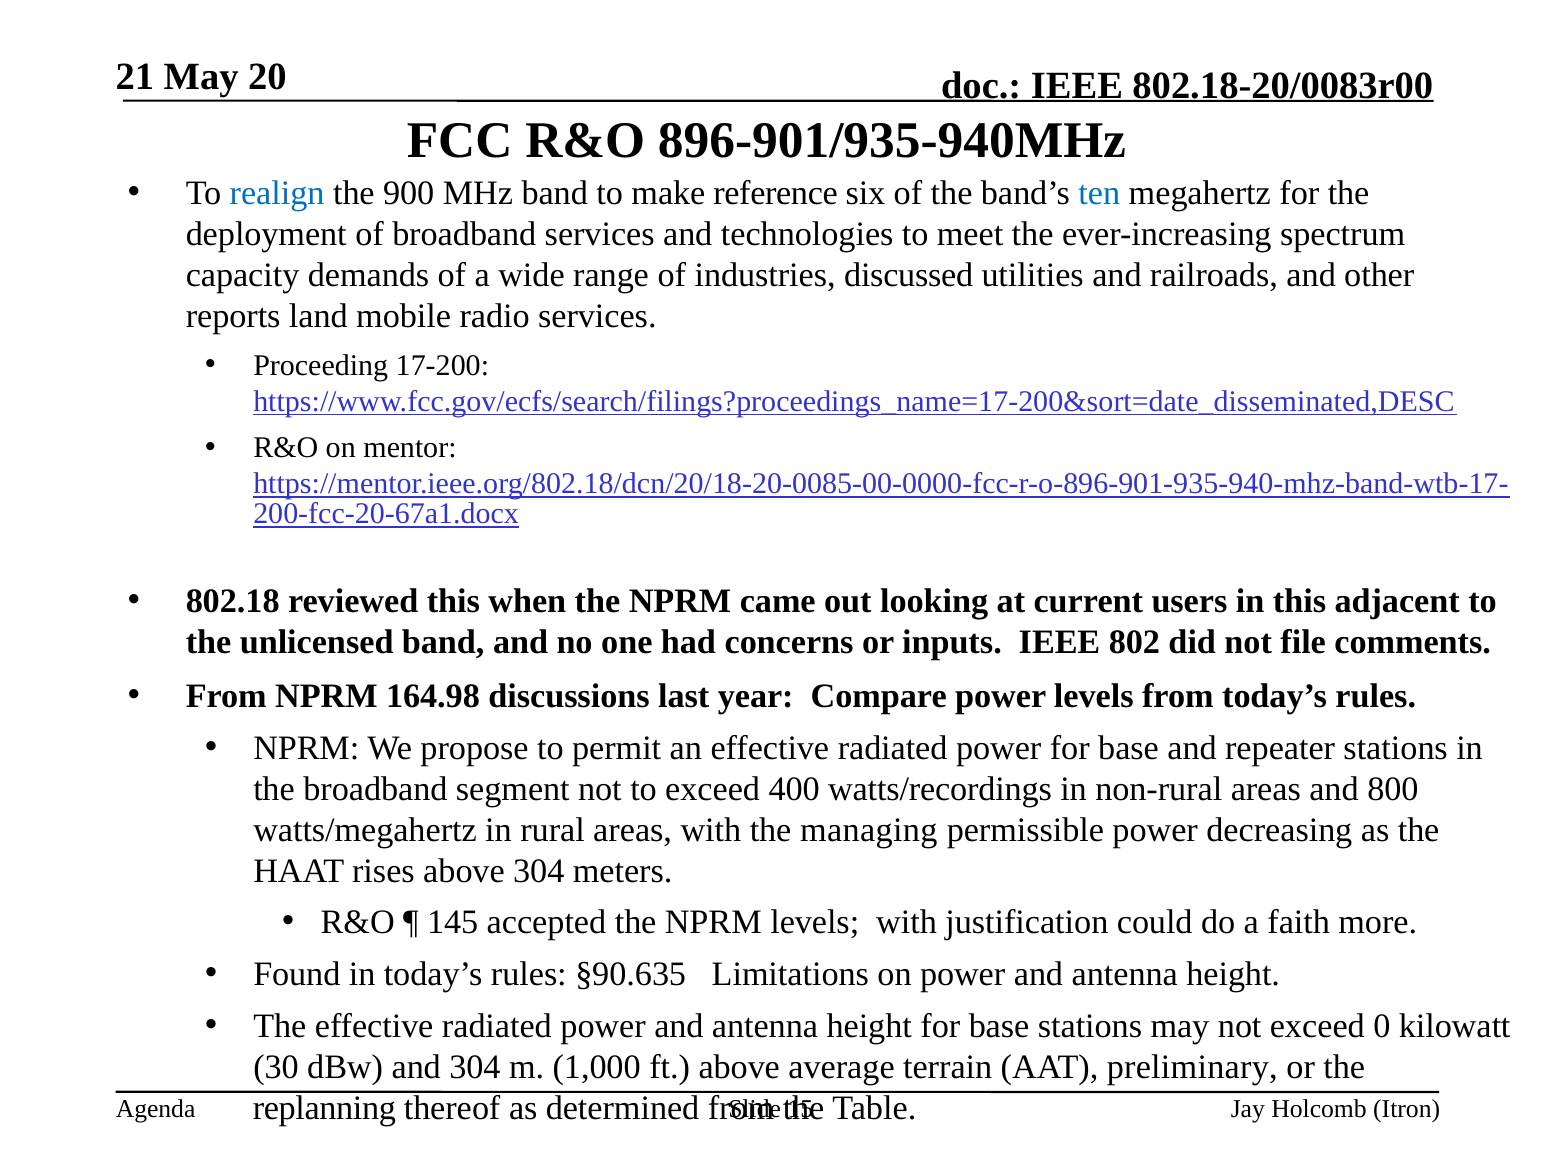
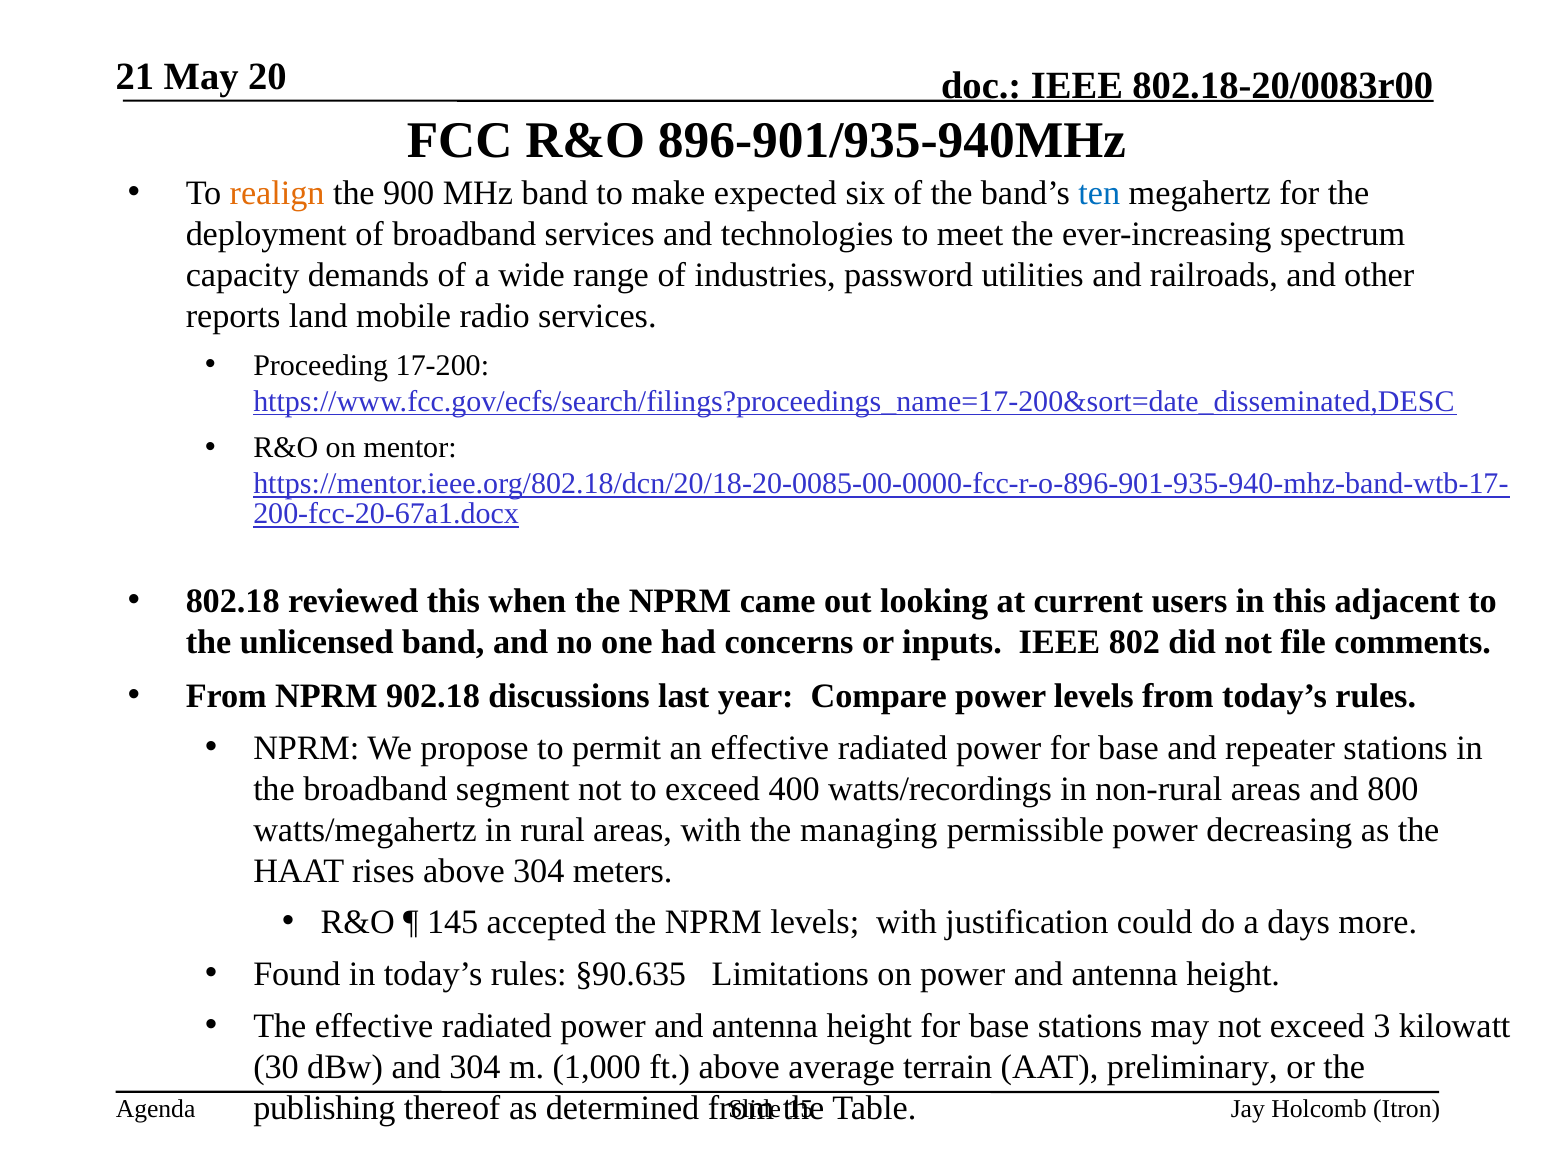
realign colour: blue -> orange
reference: reference -> expected
discussed: discussed -> password
164.98: 164.98 -> 902.18
faith: faith -> days
0: 0 -> 3
replanning: replanning -> publishing
